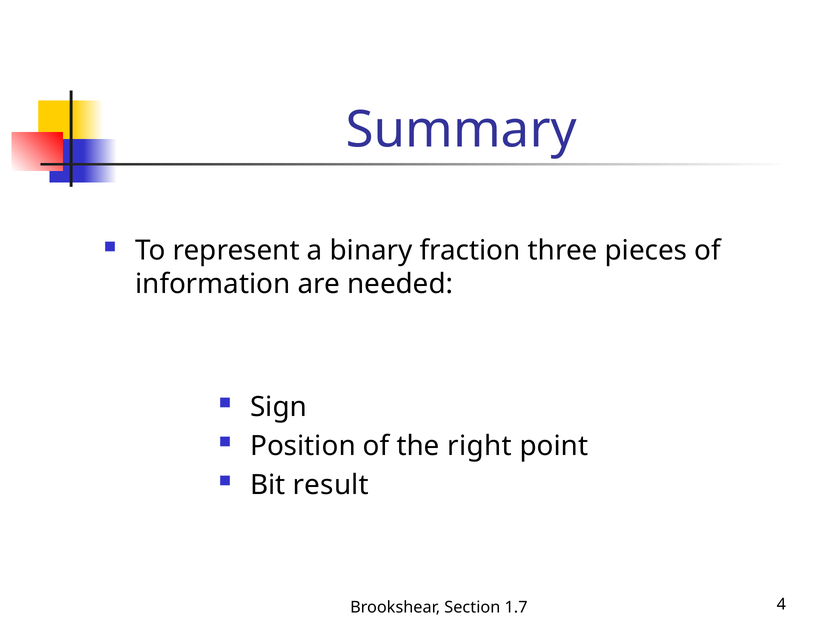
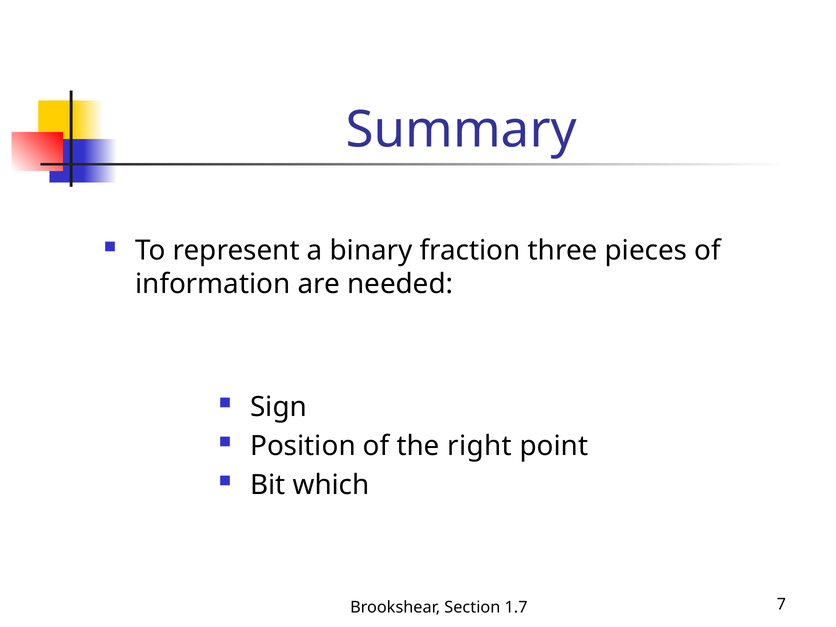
result: result -> which
4: 4 -> 7
